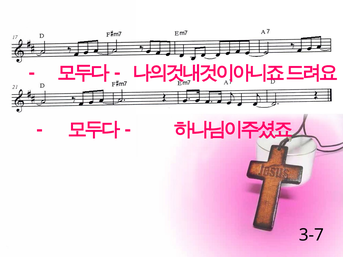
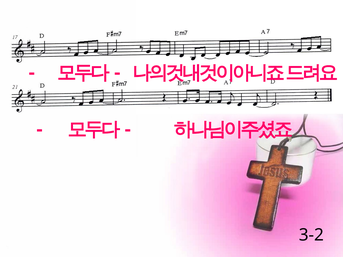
3-7: 3-7 -> 3-2
